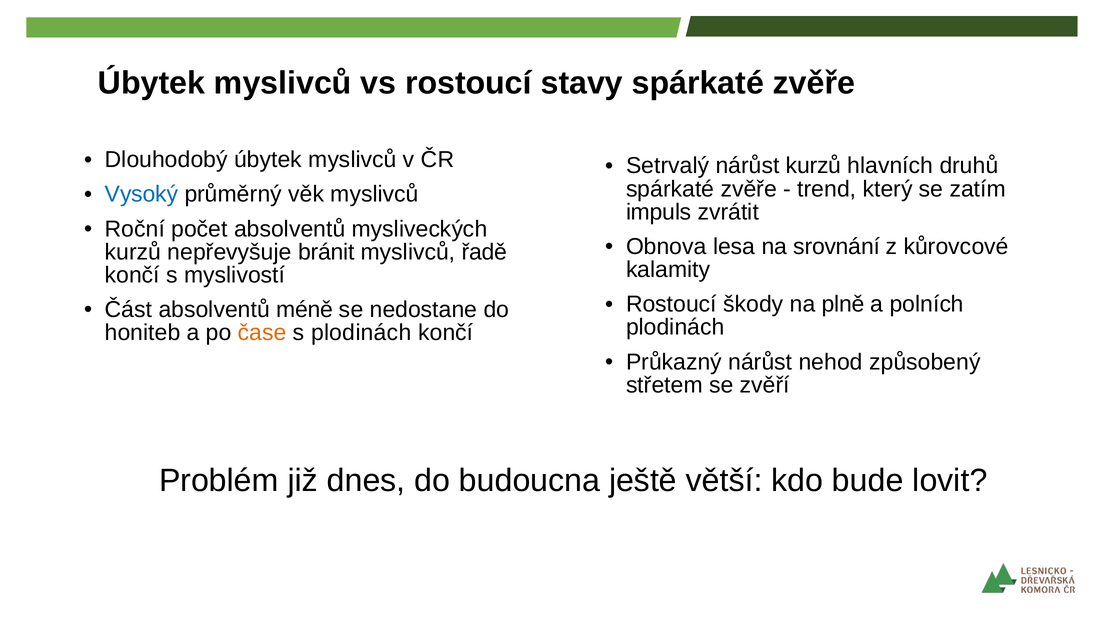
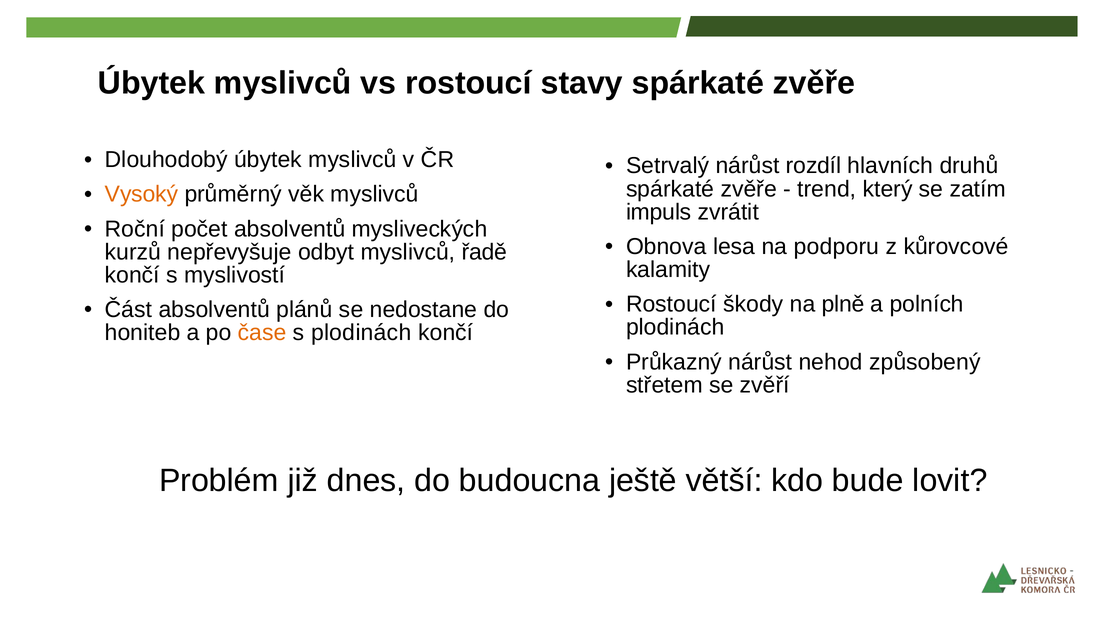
nárůst kurzů: kurzů -> rozdíl
Vysoký colour: blue -> orange
srovnání: srovnání -> podporu
bránit: bránit -> odbyt
méně: méně -> plánů
